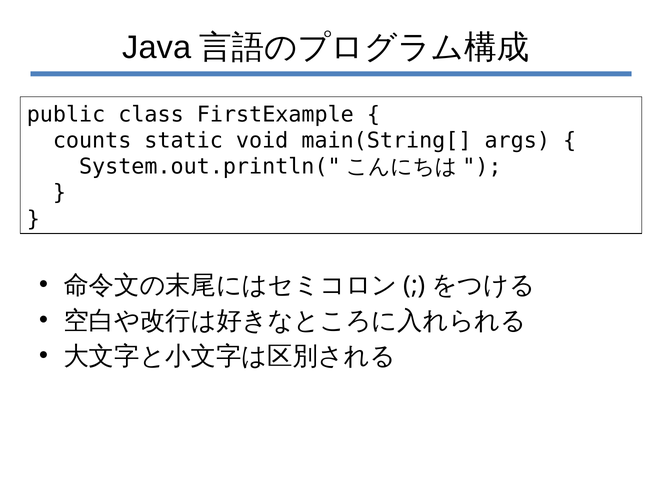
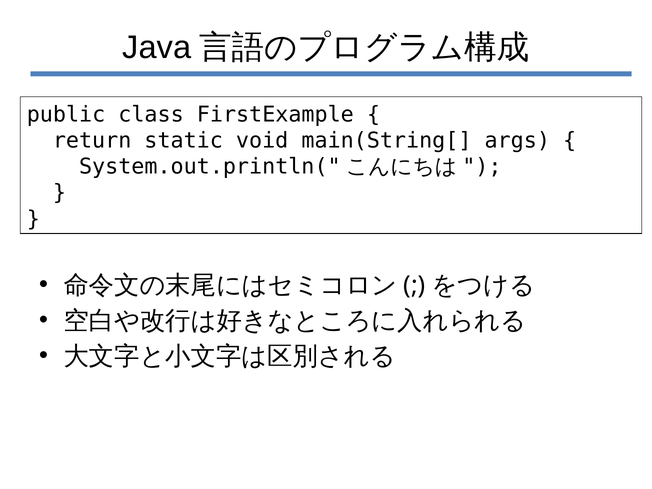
counts: counts -> return
